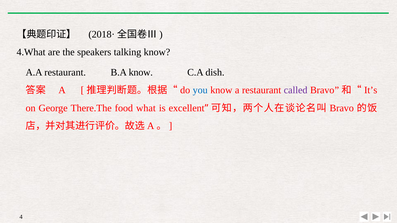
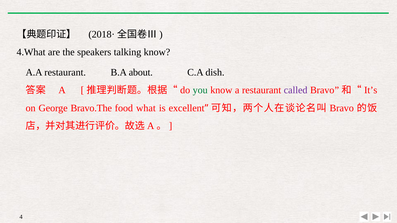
B.A know: know -> about
you colour: blue -> green
There.The: There.The -> Bravo.The
